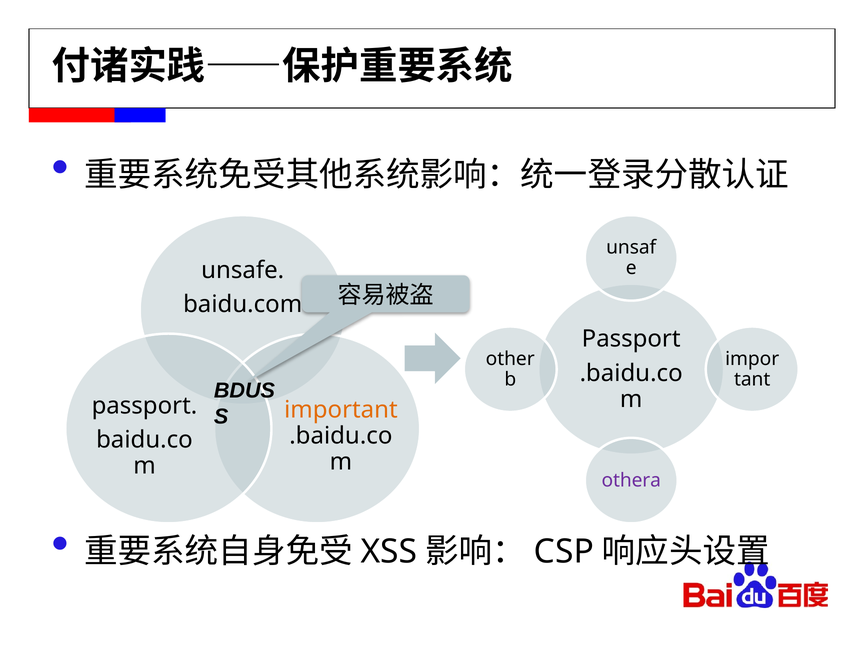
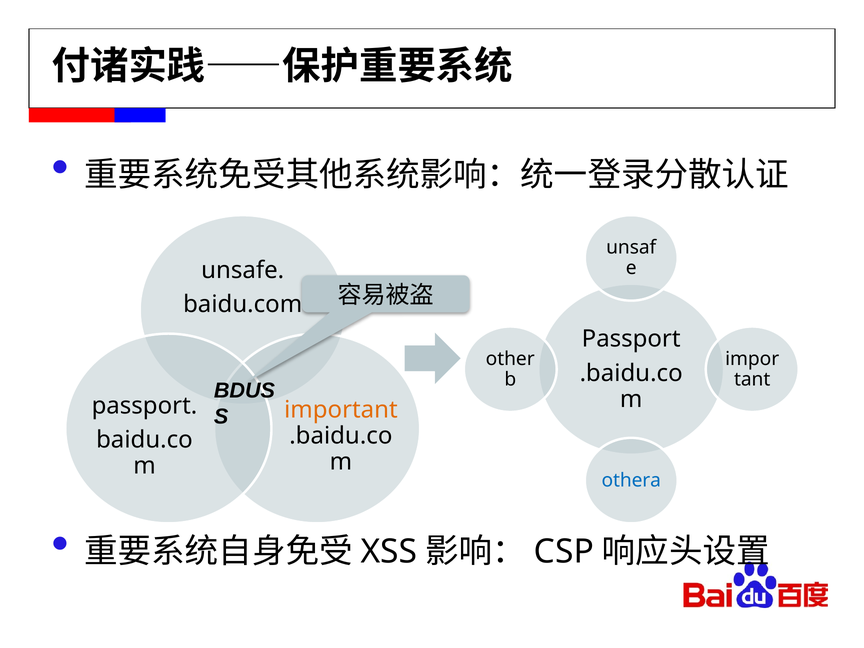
othera colour: purple -> blue
